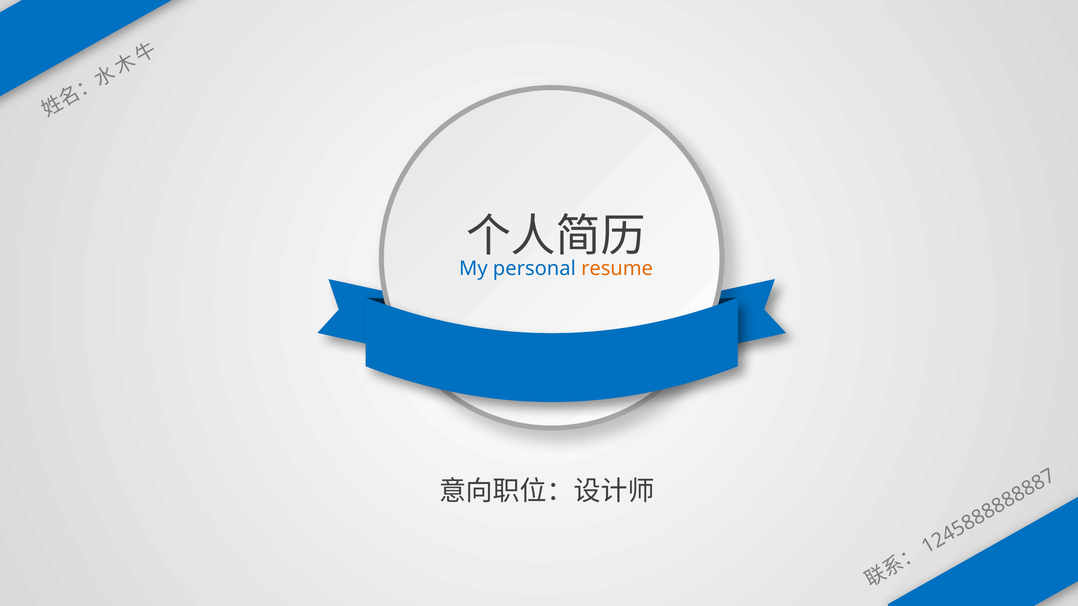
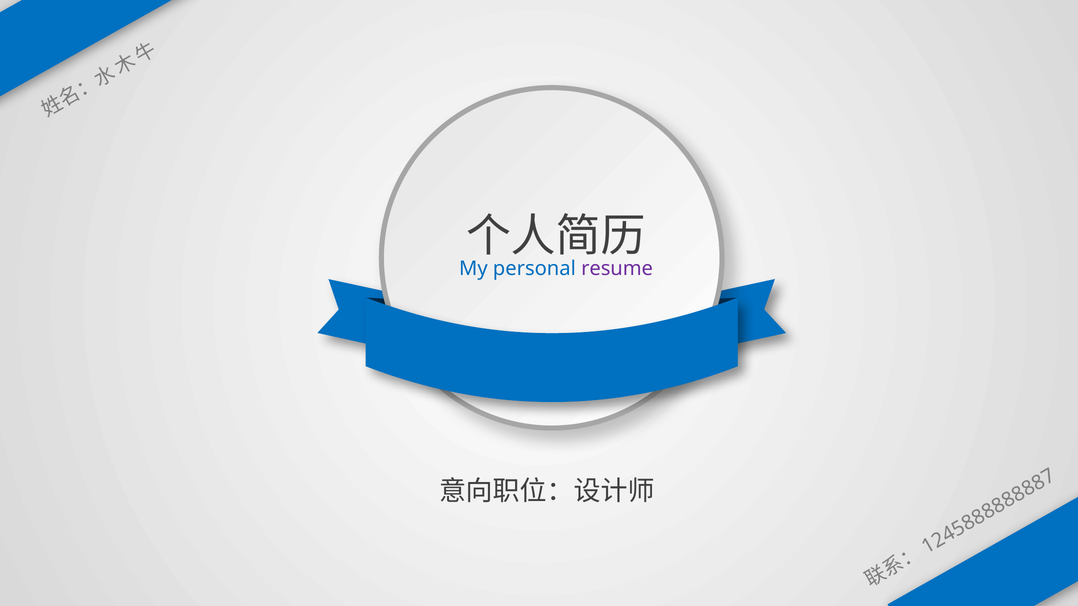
resume colour: orange -> purple
